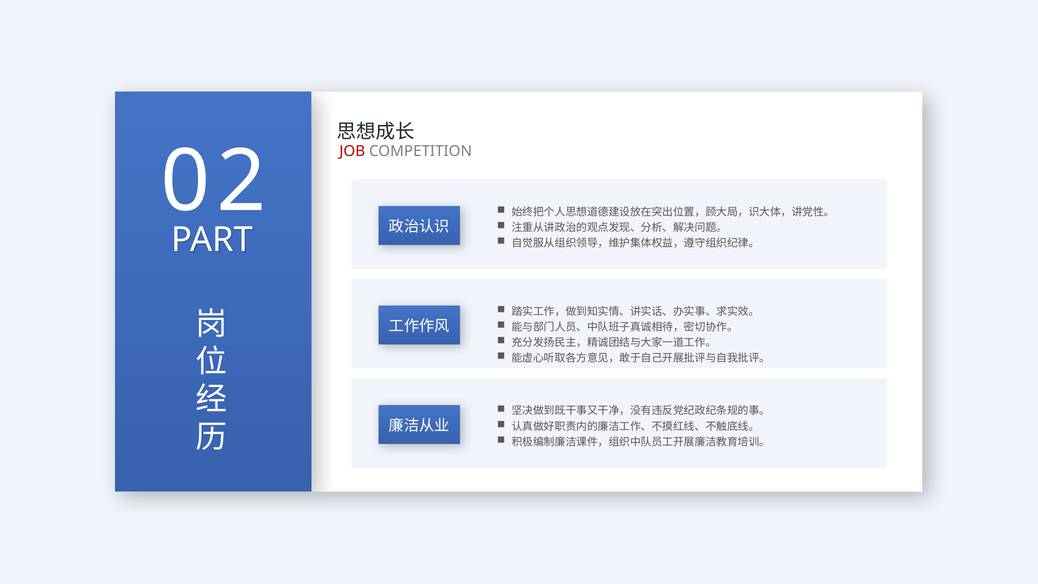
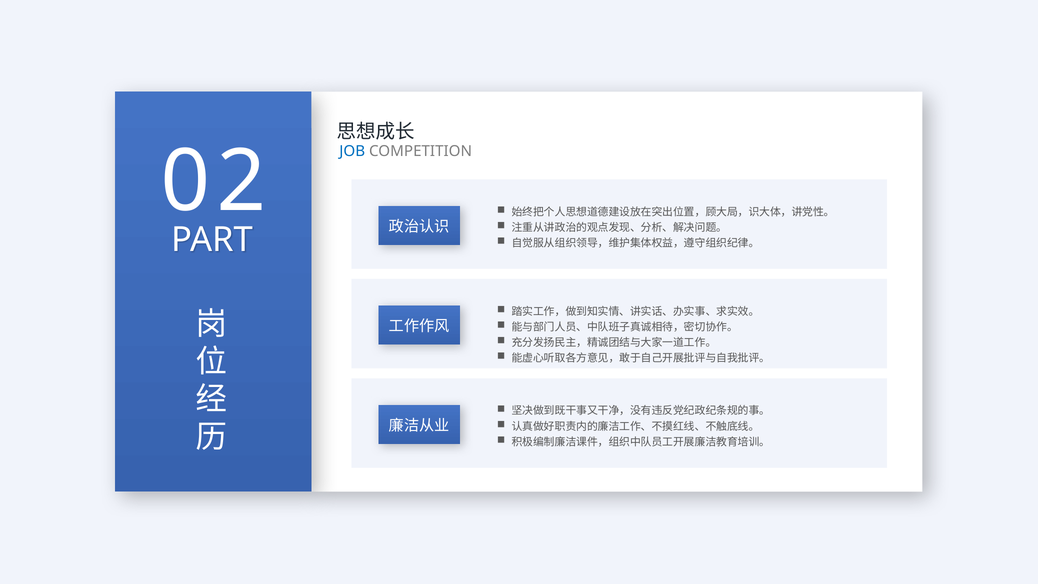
JOB colour: red -> blue
